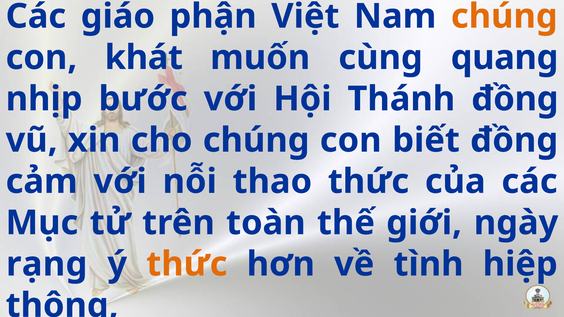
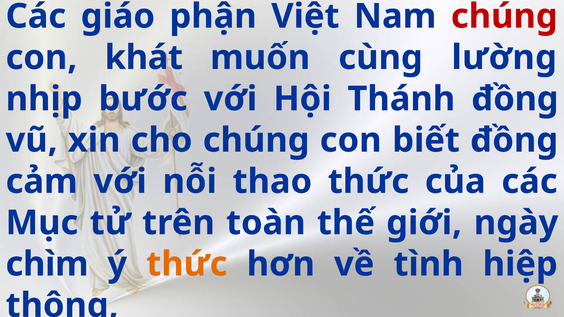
chúng at (504, 16) colour: orange -> red
quang: quang -> lường
rạng: rạng -> chìm
